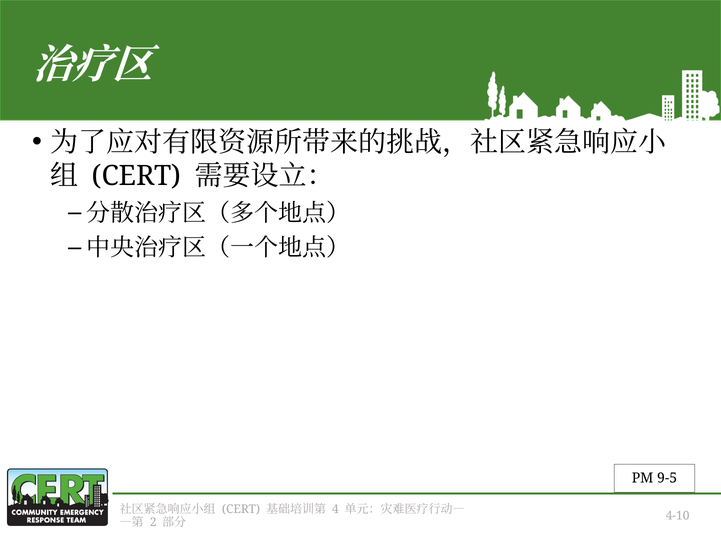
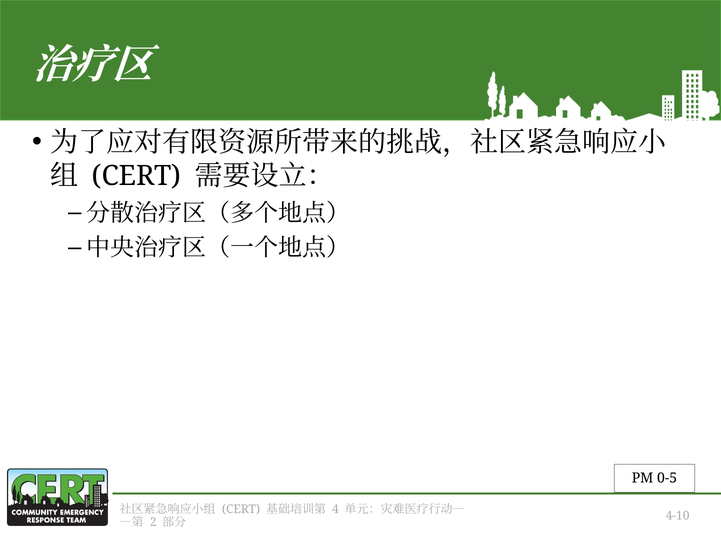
9-5: 9-5 -> 0-5
